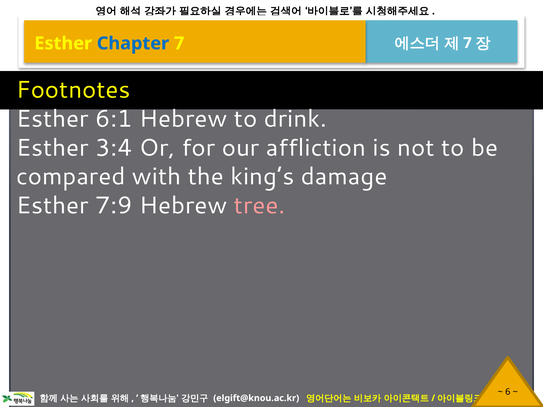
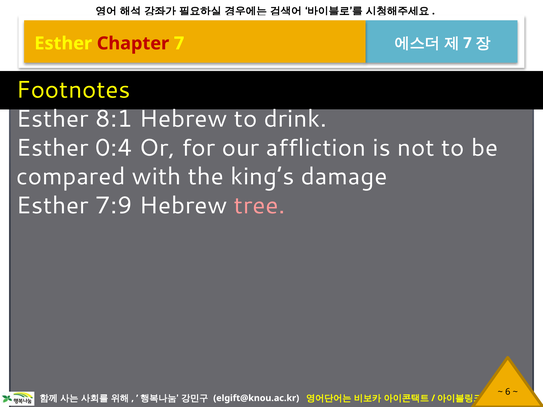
Chapter colour: blue -> red
6:1: 6:1 -> 8:1
3:4: 3:4 -> 0:4
